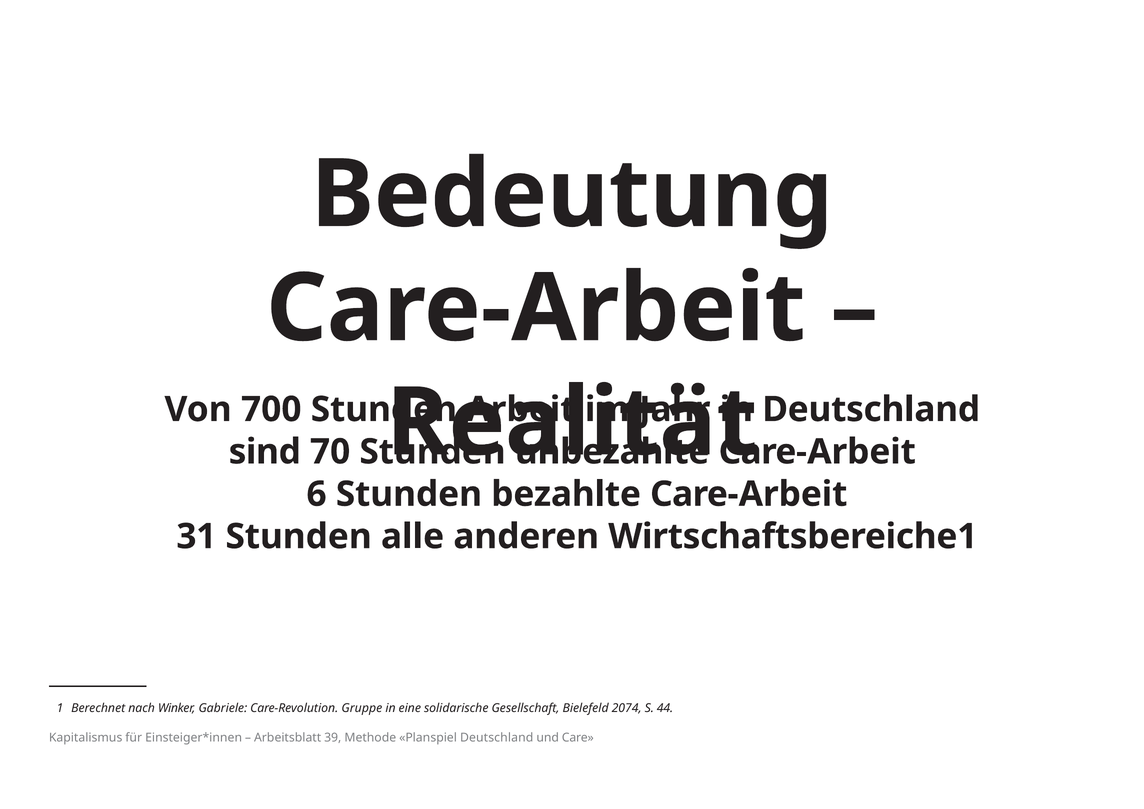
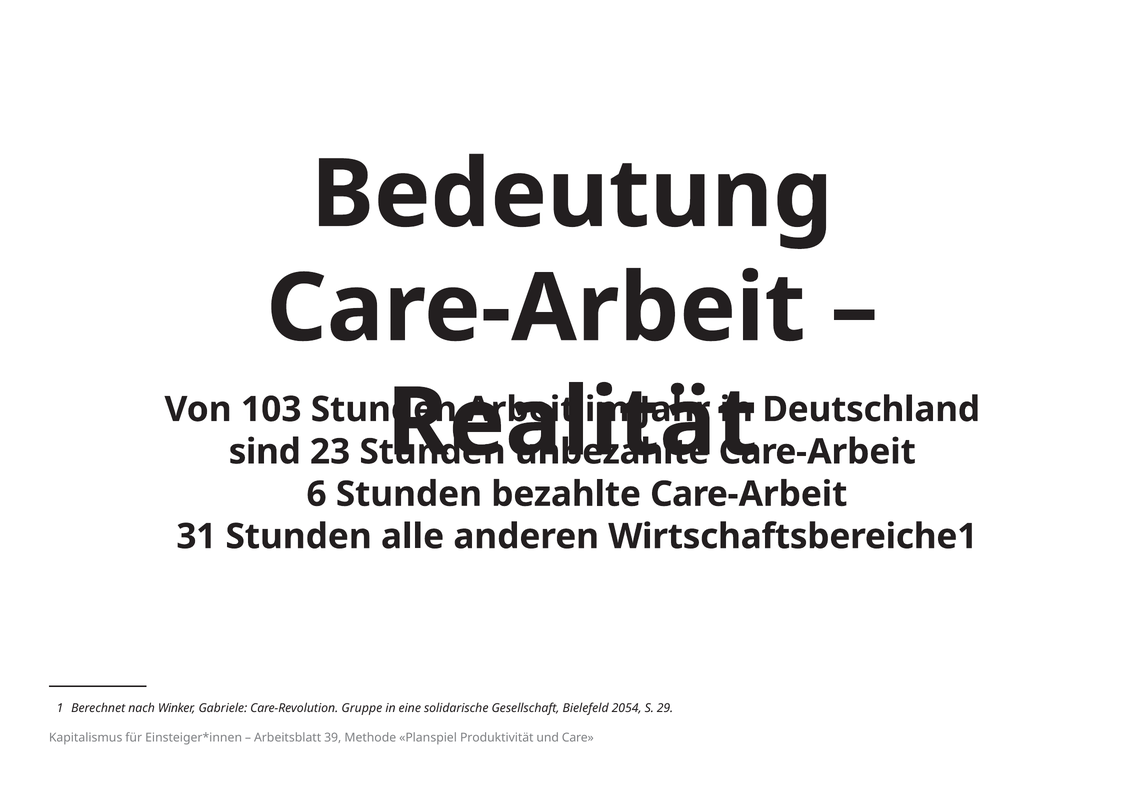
700: 700 -> 103
70: 70 -> 23
2074: 2074 -> 2054
44: 44 -> 29
Planspiel Deutschland: Deutschland -> Produktivität
